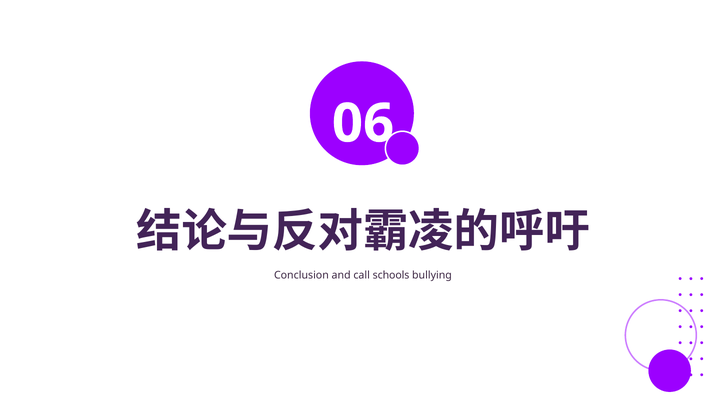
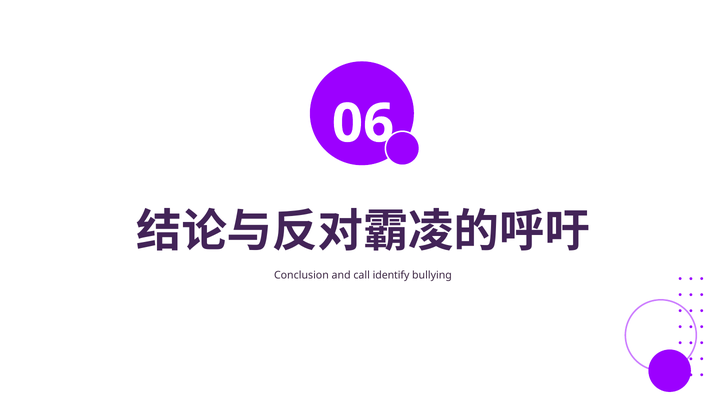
schools: schools -> identify
